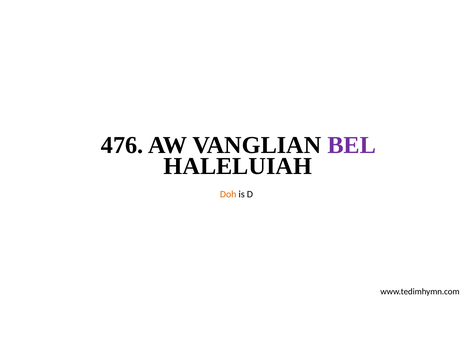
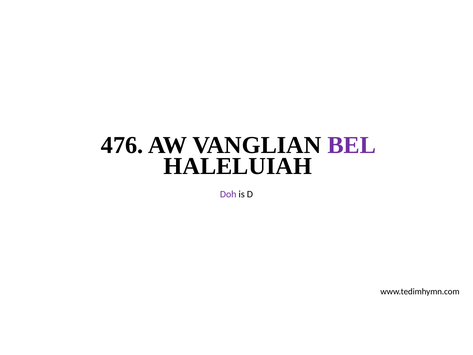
Doh colour: orange -> purple
